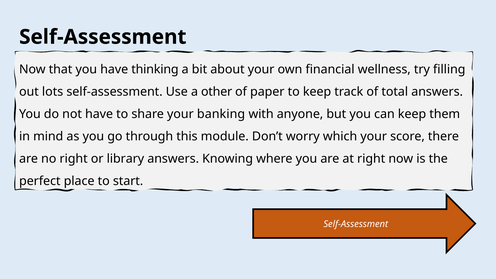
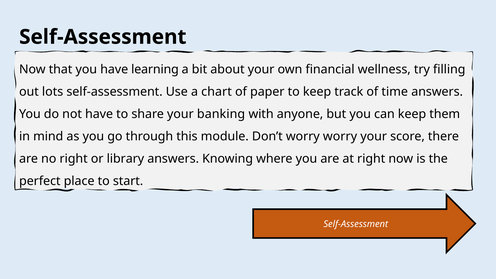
thinking: thinking -> learning
other: other -> chart
total: total -> time
worry which: which -> worry
